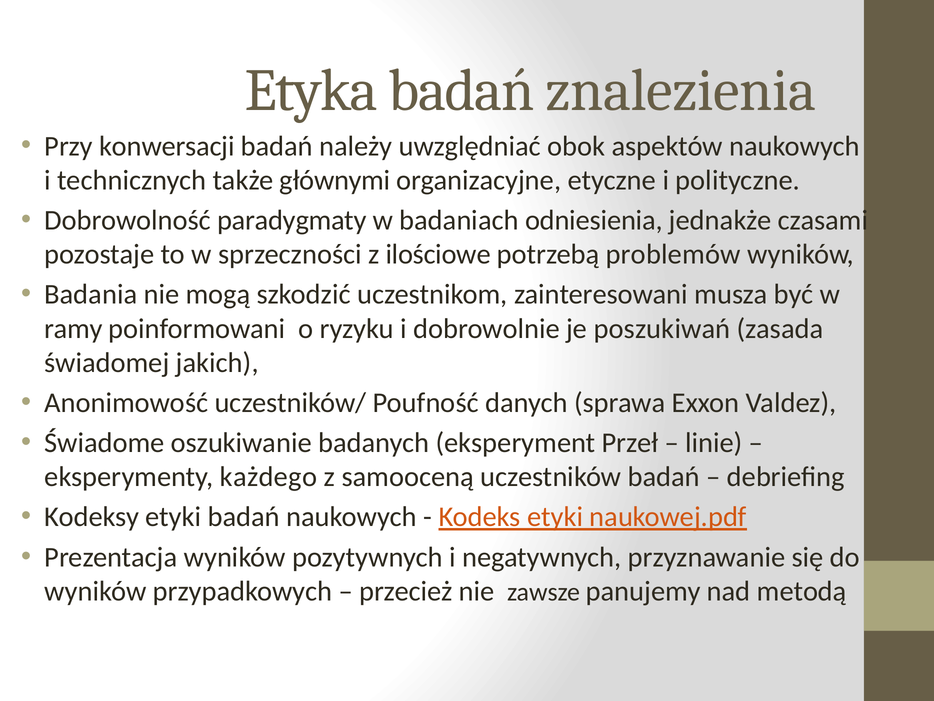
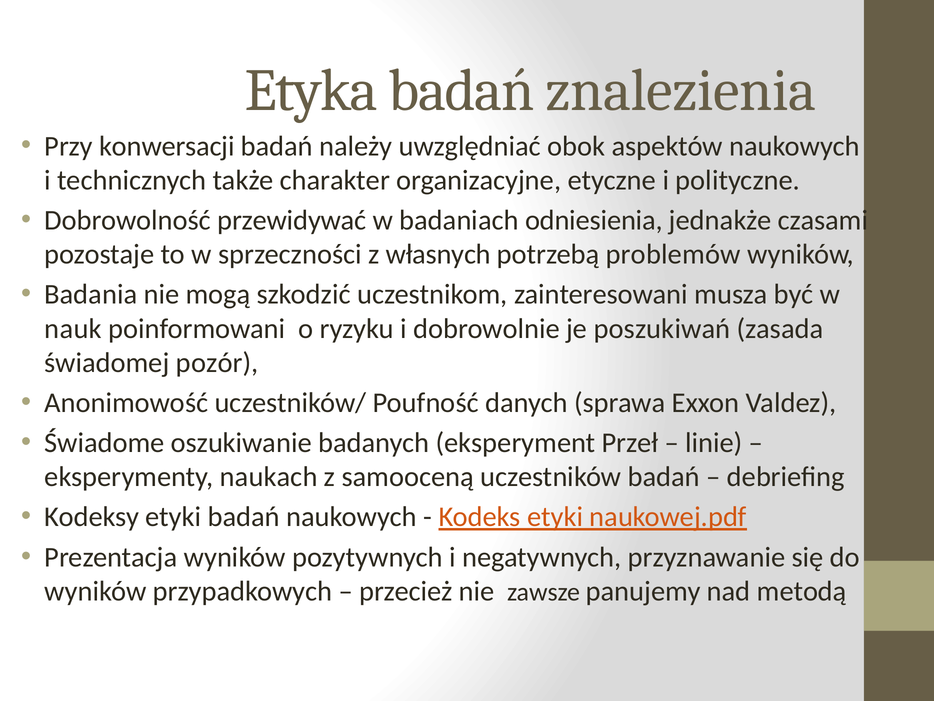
głównymi: głównymi -> charakter
paradygmaty: paradygmaty -> przewidywać
ilościowe: ilościowe -> własnych
ramy: ramy -> nauk
jakich: jakich -> pozór
każdego: każdego -> naukach
